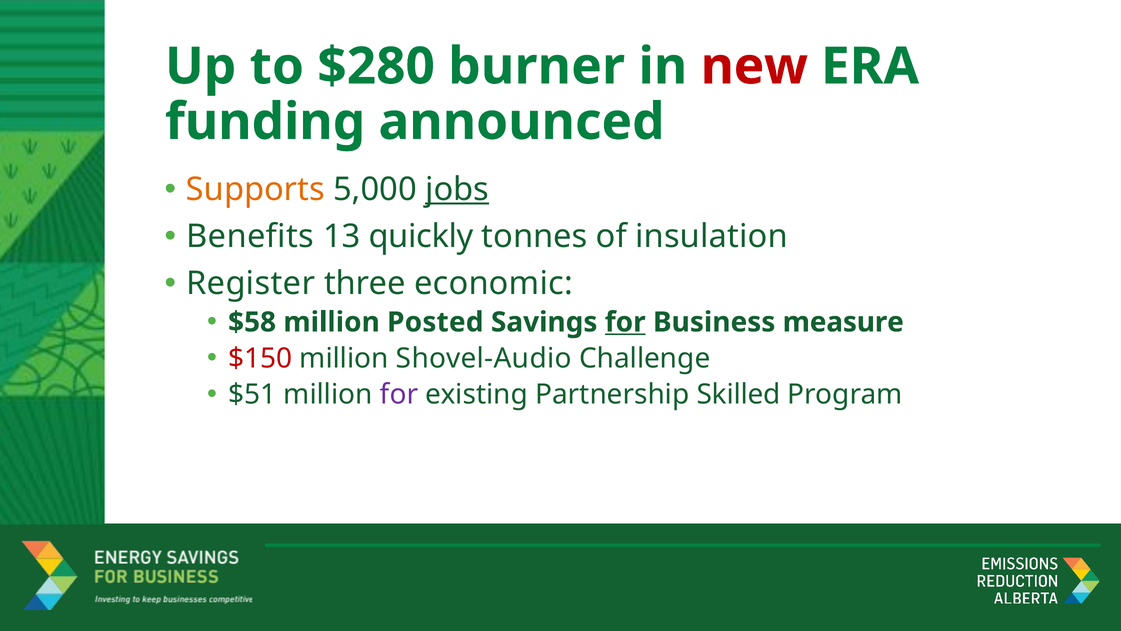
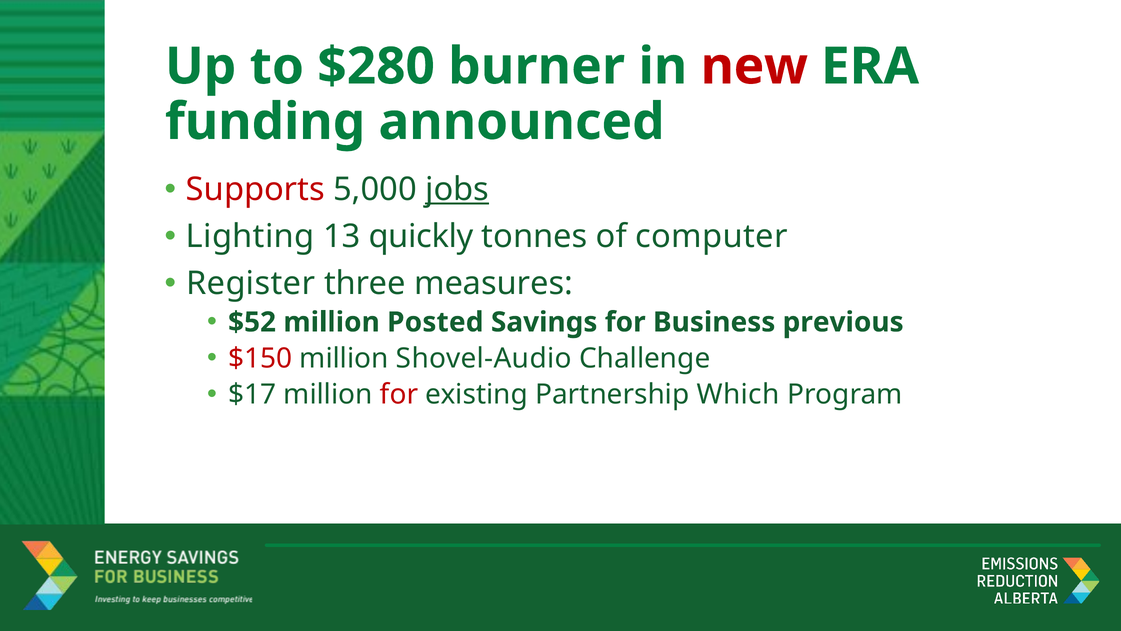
Supports colour: orange -> red
Benefits: Benefits -> Lighting
insulation: insulation -> computer
economic: economic -> measures
$58: $58 -> $52
for at (625, 322) underline: present -> none
measure: measure -> previous
$51: $51 -> $17
for at (399, 394) colour: purple -> red
Skilled: Skilled -> Which
